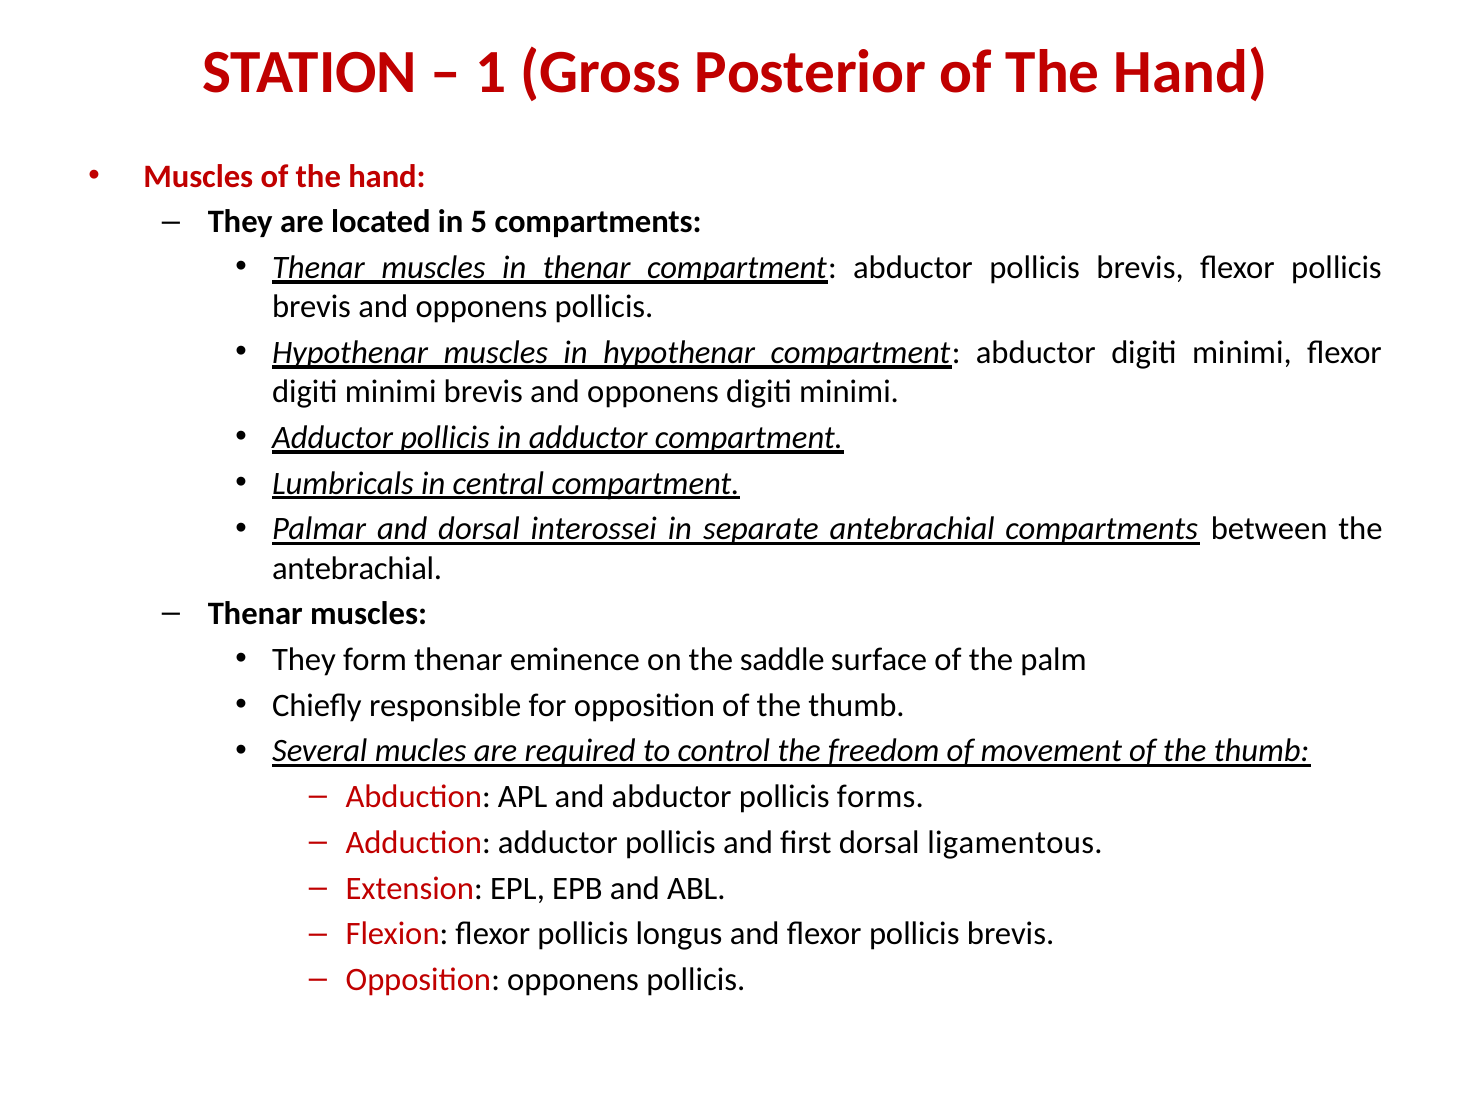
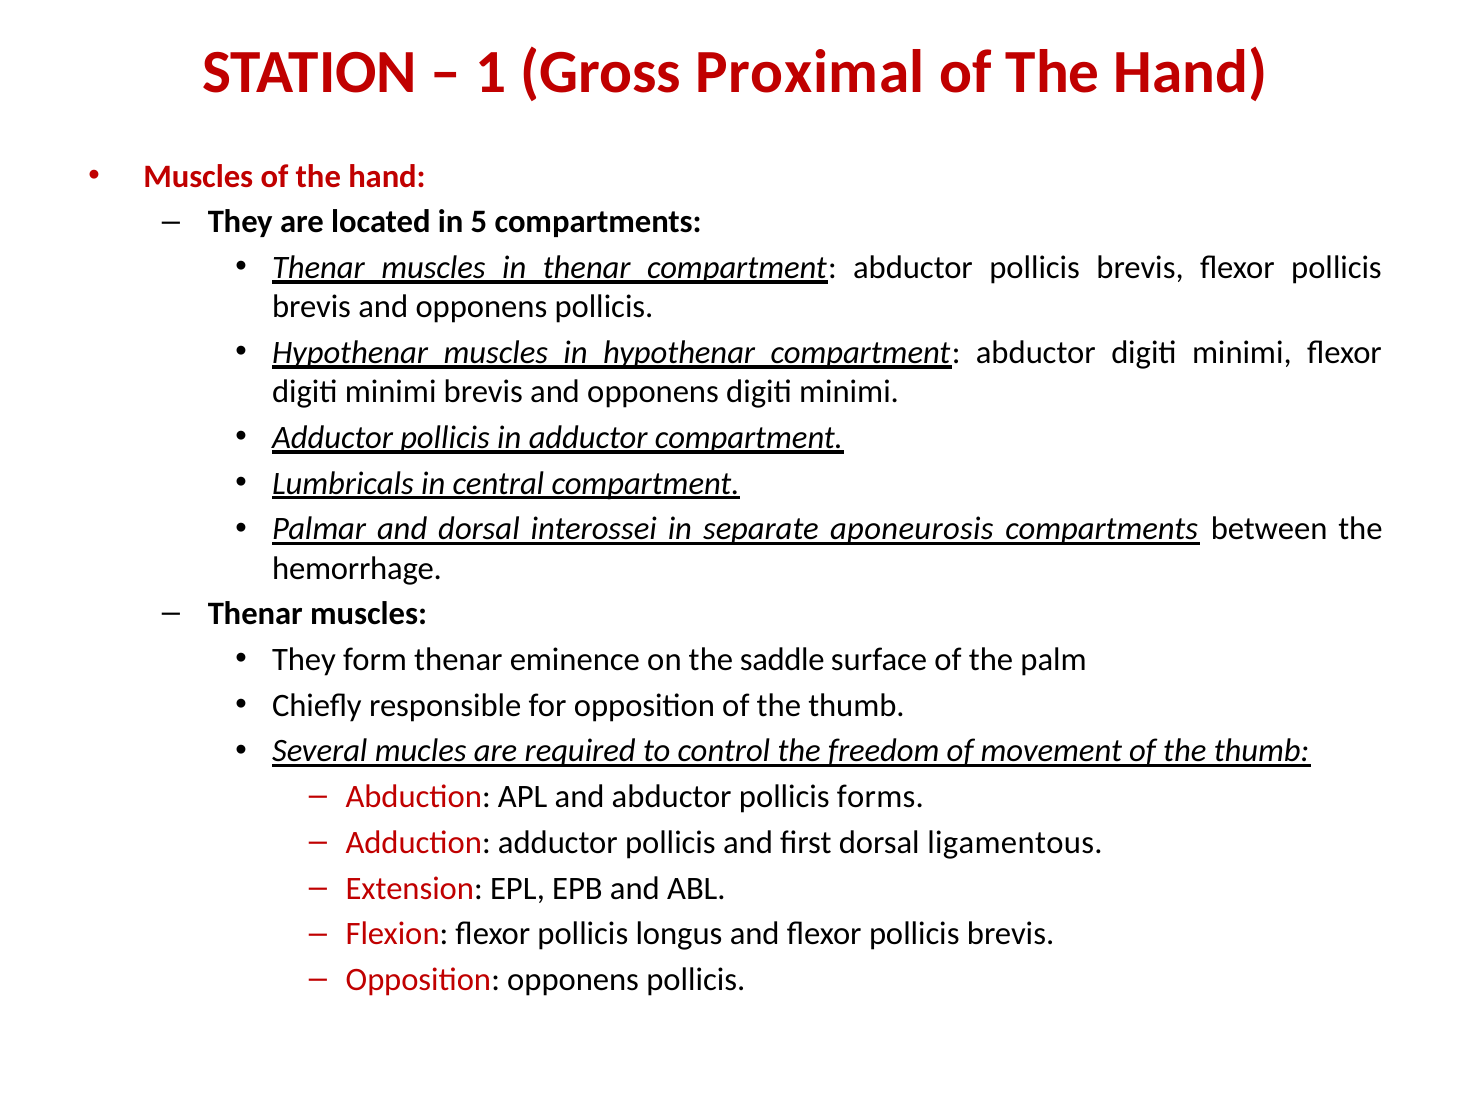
Posterior: Posterior -> Proximal
separate antebrachial: antebrachial -> aponeurosis
antebrachial at (357, 568): antebrachial -> hemorrhage
